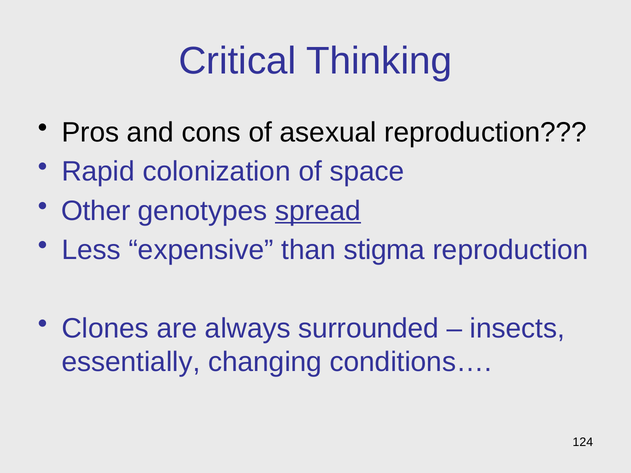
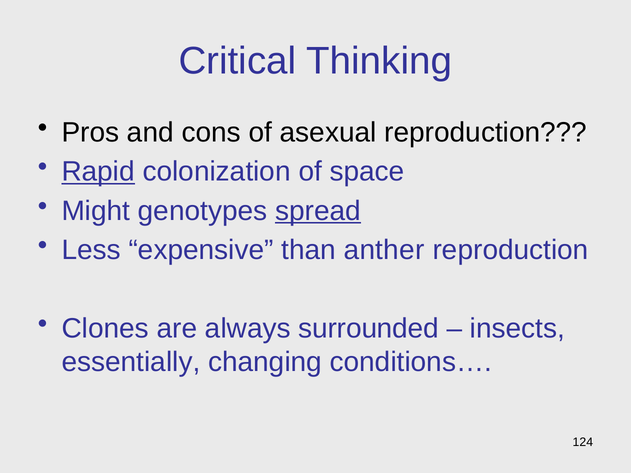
Rapid underline: none -> present
Other: Other -> Might
stigma: stigma -> anther
